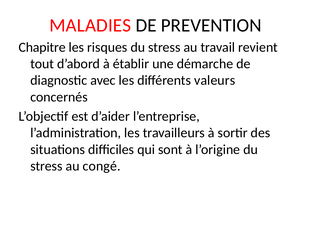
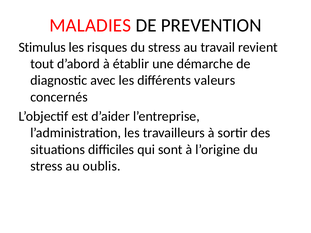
Chapitre: Chapitre -> Stimulus
congé: congé -> oublis
